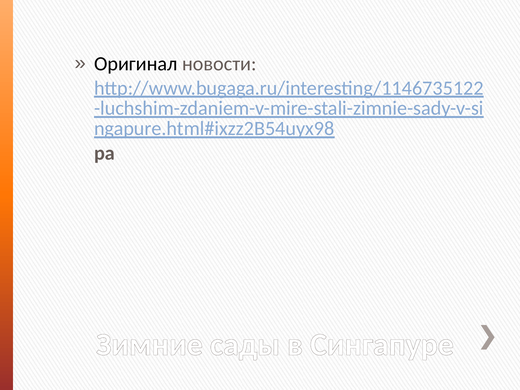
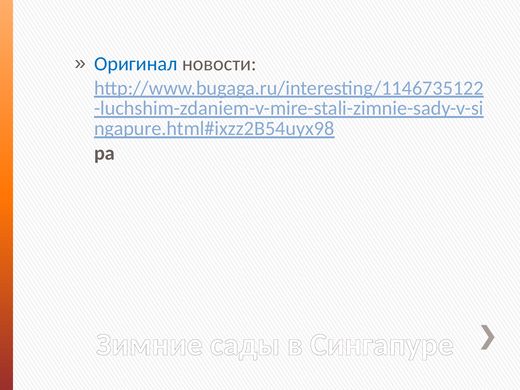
Оригинал colour: black -> blue
